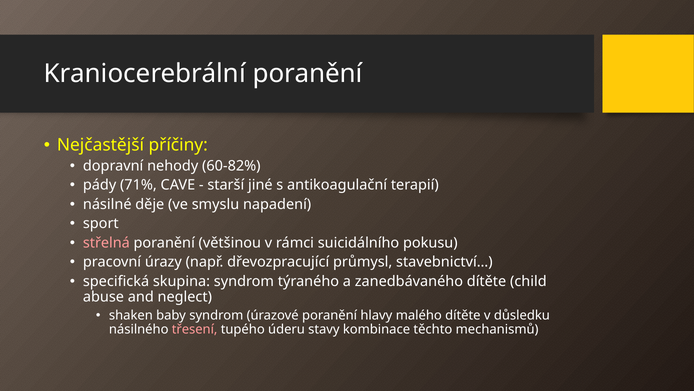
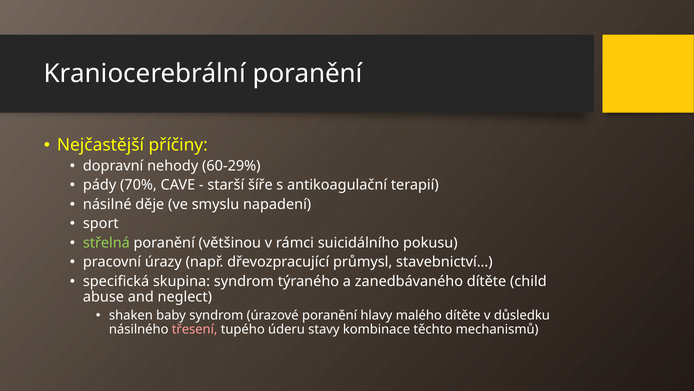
60-82%: 60-82% -> 60-29%
71%: 71% -> 70%
jiné: jiné -> šíře
střelná colour: pink -> light green
